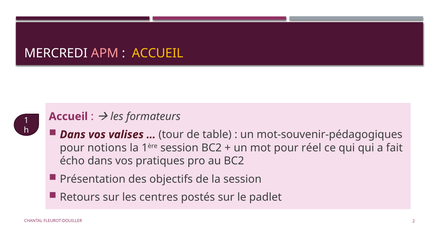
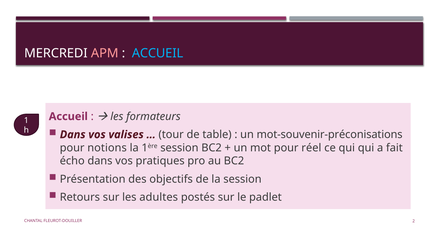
ACCUEIL at (158, 53) colour: yellow -> light blue
mot-souvenir-pédagogiques: mot-souvenir-pédagogiques -> mot-souvenir-préconisations
centres: centres -> adultes
